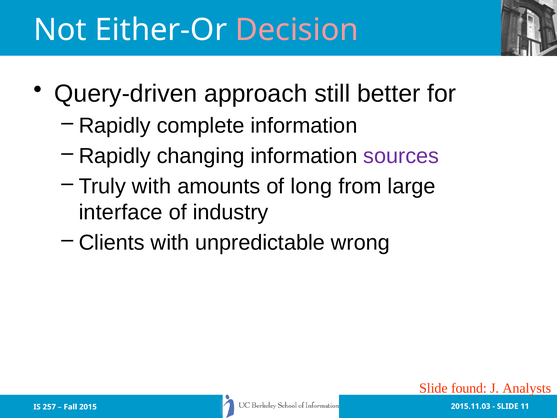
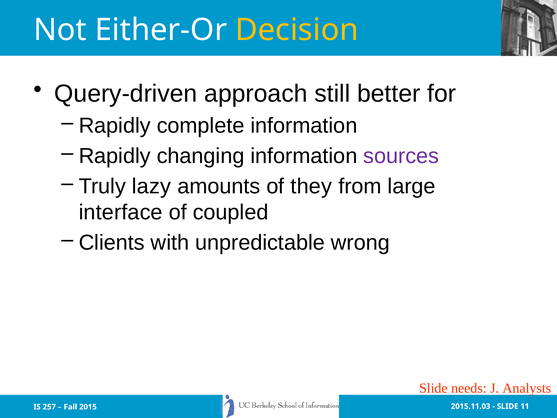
Decision colour: pink -> yellow
Truly with: with -> lazy
long: long -> they
industry: industry -> coupled
found: found -> needs
